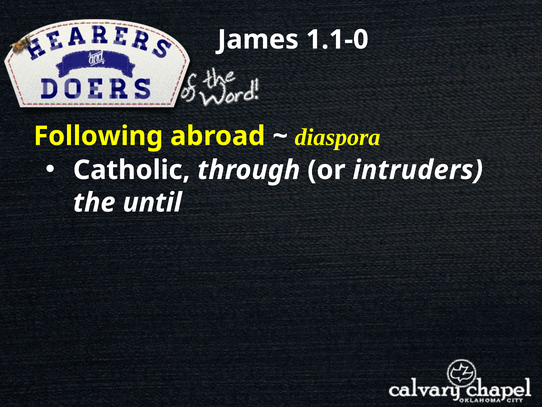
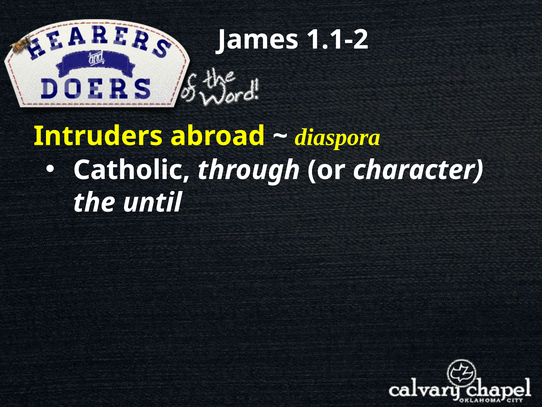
1.1-0: 1.1-0 -> 1.1-2
Following: Following -> Intruders
intruders: intruders -> character
